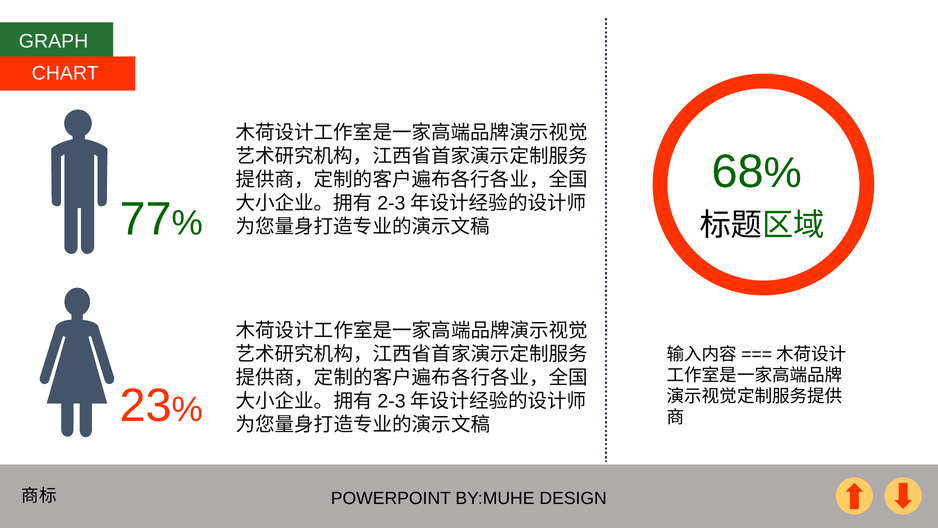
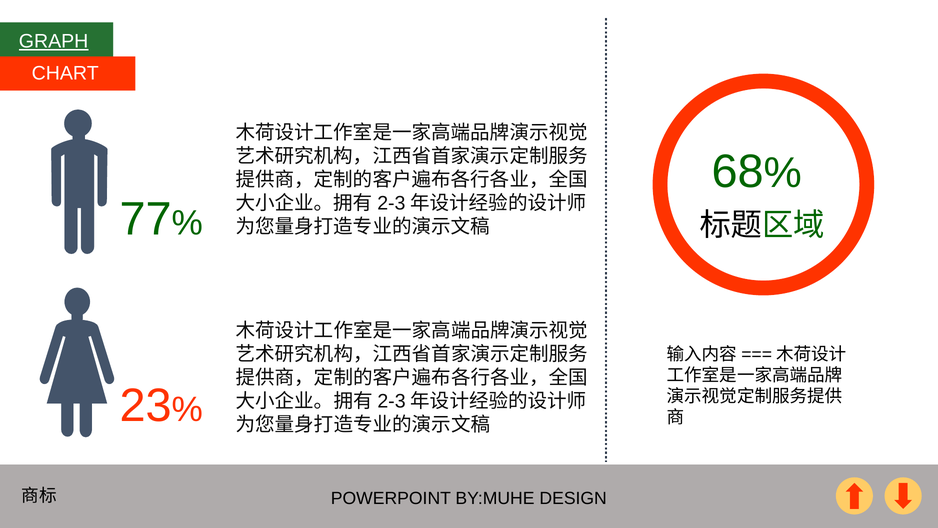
GRAPH underline: none -> present
